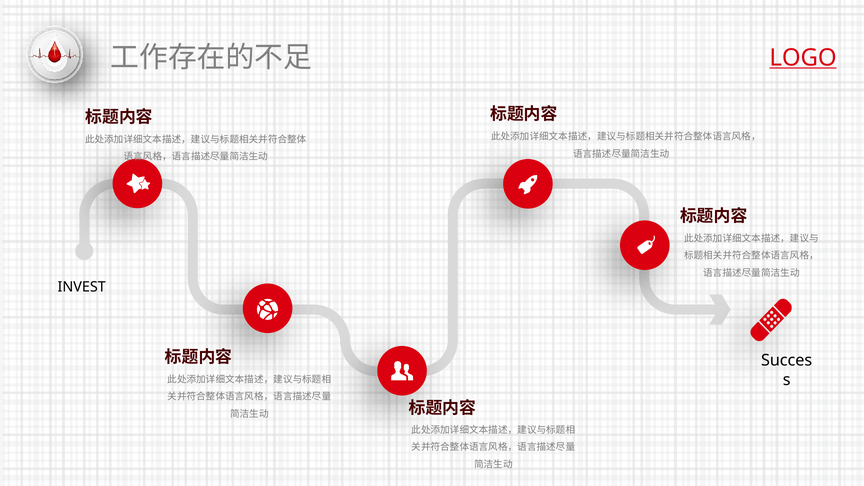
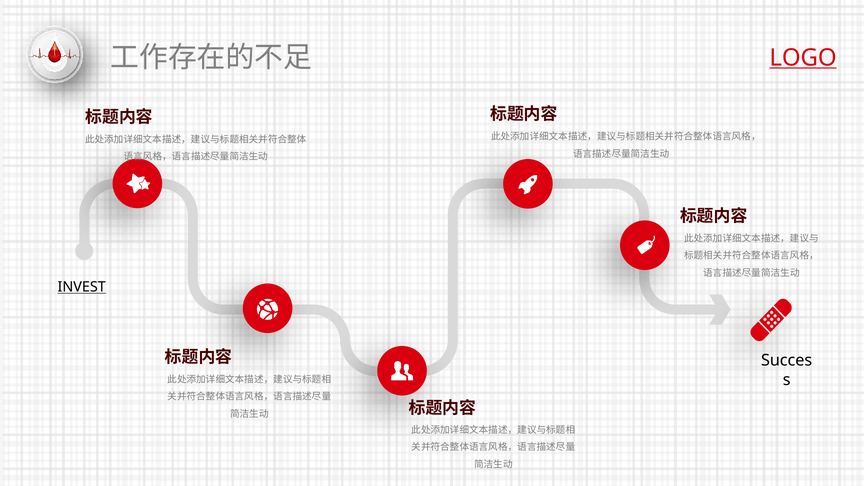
INVEST underline: none -> present
